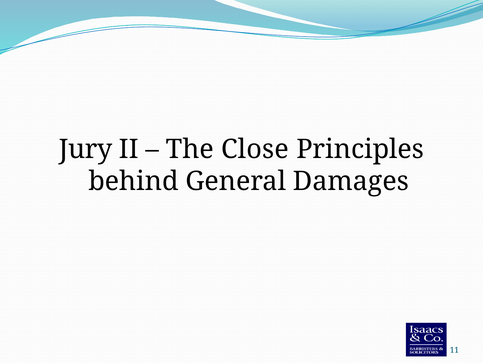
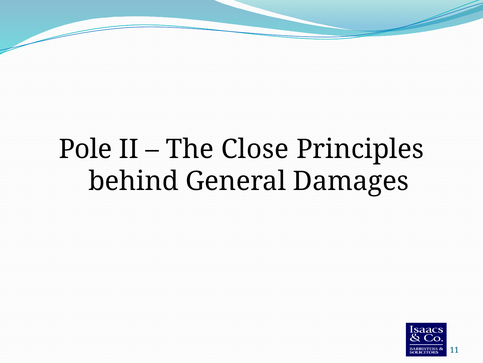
Jury: Jury -> Pole
